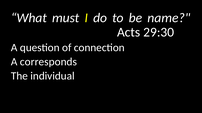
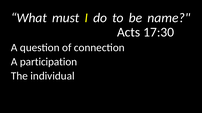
29:30: 29:30 -> 17:30
corresponds: corresponds -> participation
